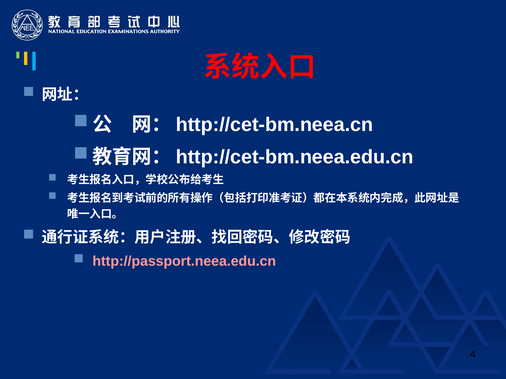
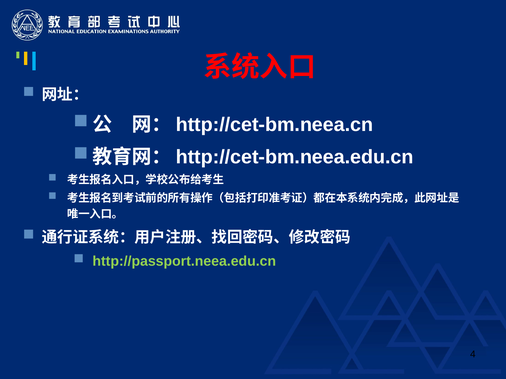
http://passport.neea.edu.cn colour: pink -> light green
